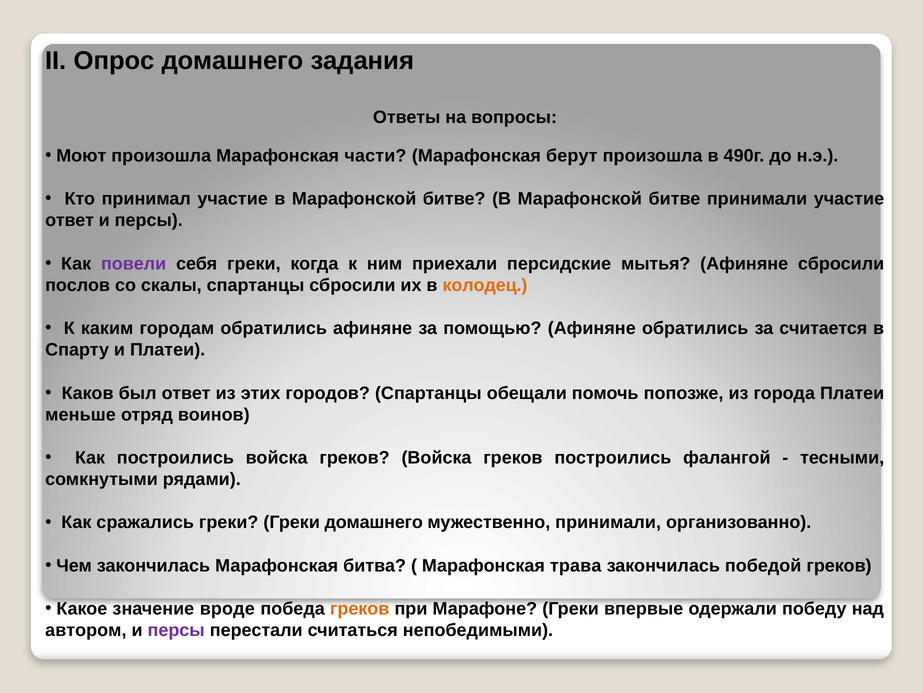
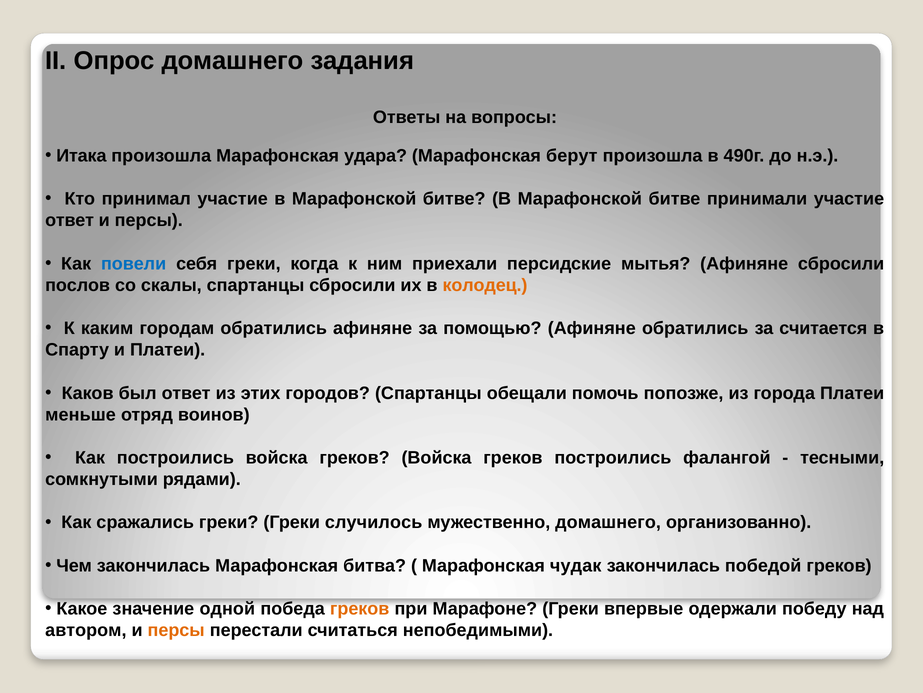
Моют: Моют -> Итака
части: части -> удара
повели colour: purple -> blue
Греки домашнего: домашнего -> случилось
мужественно принимали: принимали -> домашнего
трава: трава -> чудак
вроде: вроде -> одной
персы at (176, 630) colour: purple -> orange
